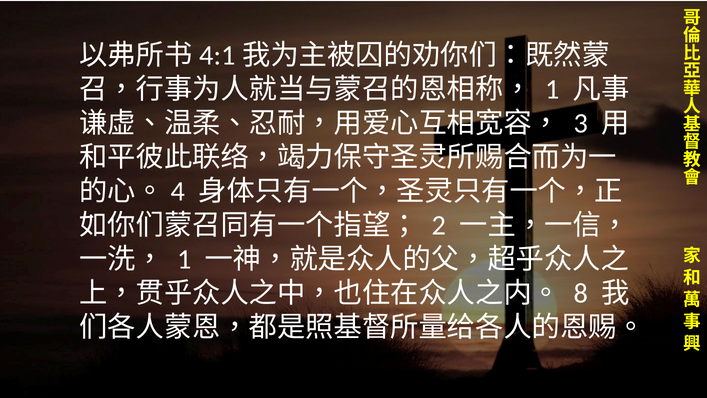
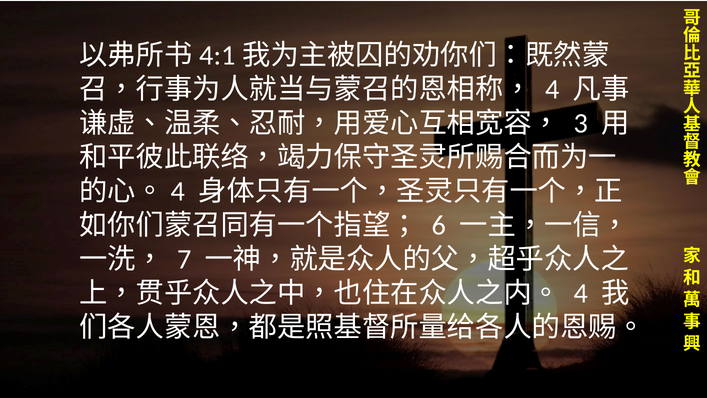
1 at (552, 90): 1 -> 4
2: 2 -> 6
1 at (184, 259): 1 -> 7
8 at (581, 293): 8 -> 4
